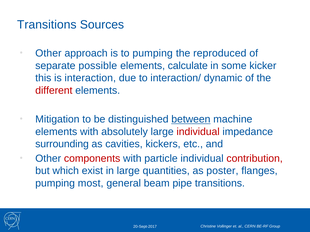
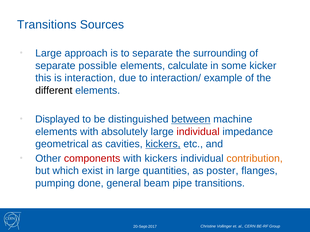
Other at (48, 53): Other -> Large
to pumping: pumping -> separate
reproduced: reproduced -> surrounding
dynamic: dynamic -> example
different colour: red -> black
Mitigation: Mitigation -> Displayed
surrounding: surrounding -> geometrical
kickers at (163, 144) underline: none -> present
with particle: particle -> kickers
contribution colour: red -> orange
most: most -> done
